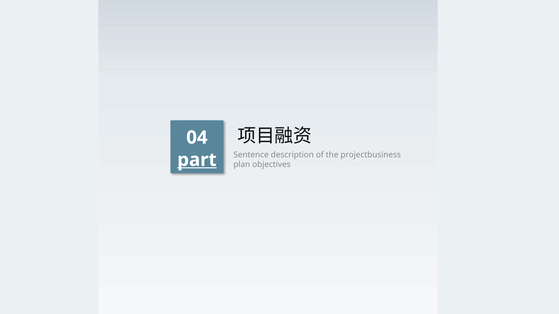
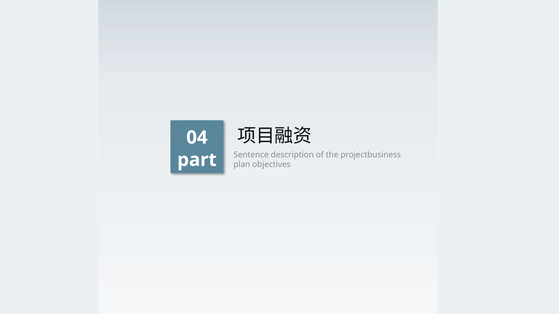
part underline: present -> none
